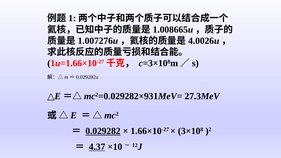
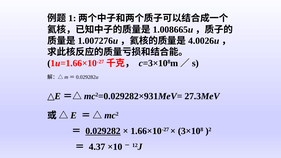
4.37 underline: present -> none
